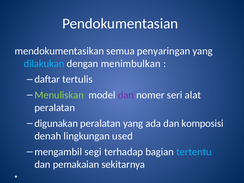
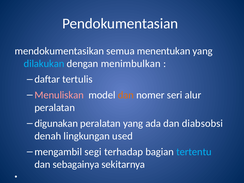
penyaringan: penyaringan -> menentukan
Menuliskan colour: light green -> pink
dan at (126, 95) colour: purple -> orange
alat: alat -> alur
komposisi: komposisi -> diabsobsi
pemakaian: pemakaian -> sebagainya
